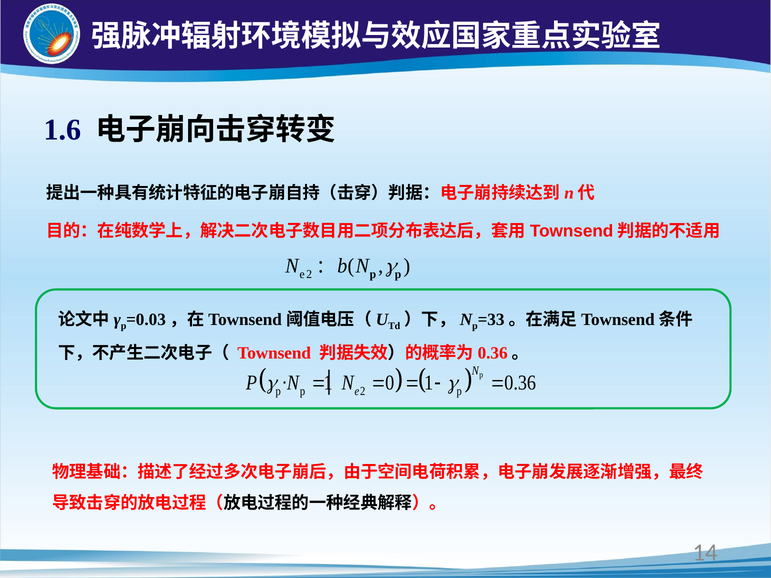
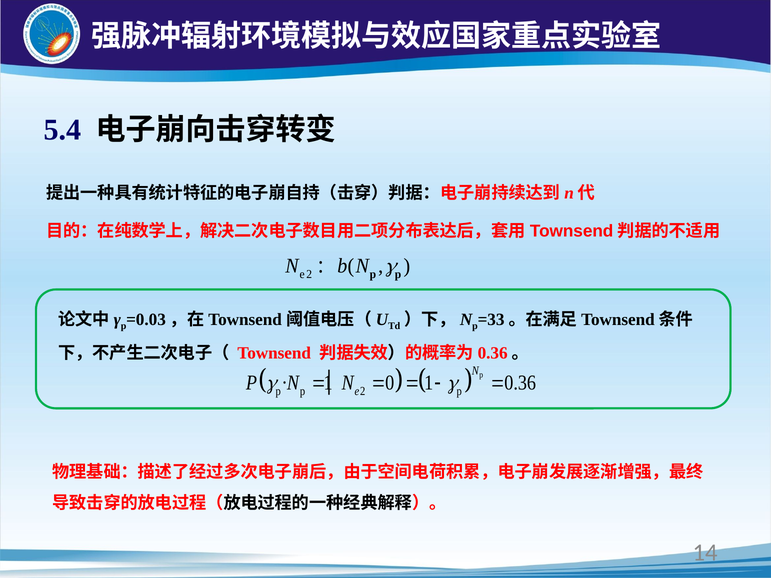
1.6: 1.6 -> 5.4
